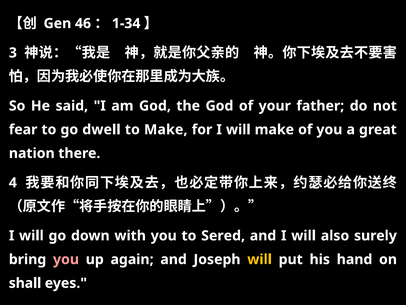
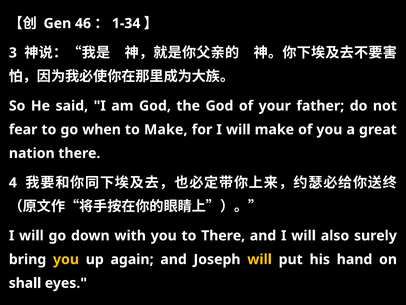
dwell: dwell -> when
to Sered: Sered -> There
you at (66, 259) colour: pink -> yellow
